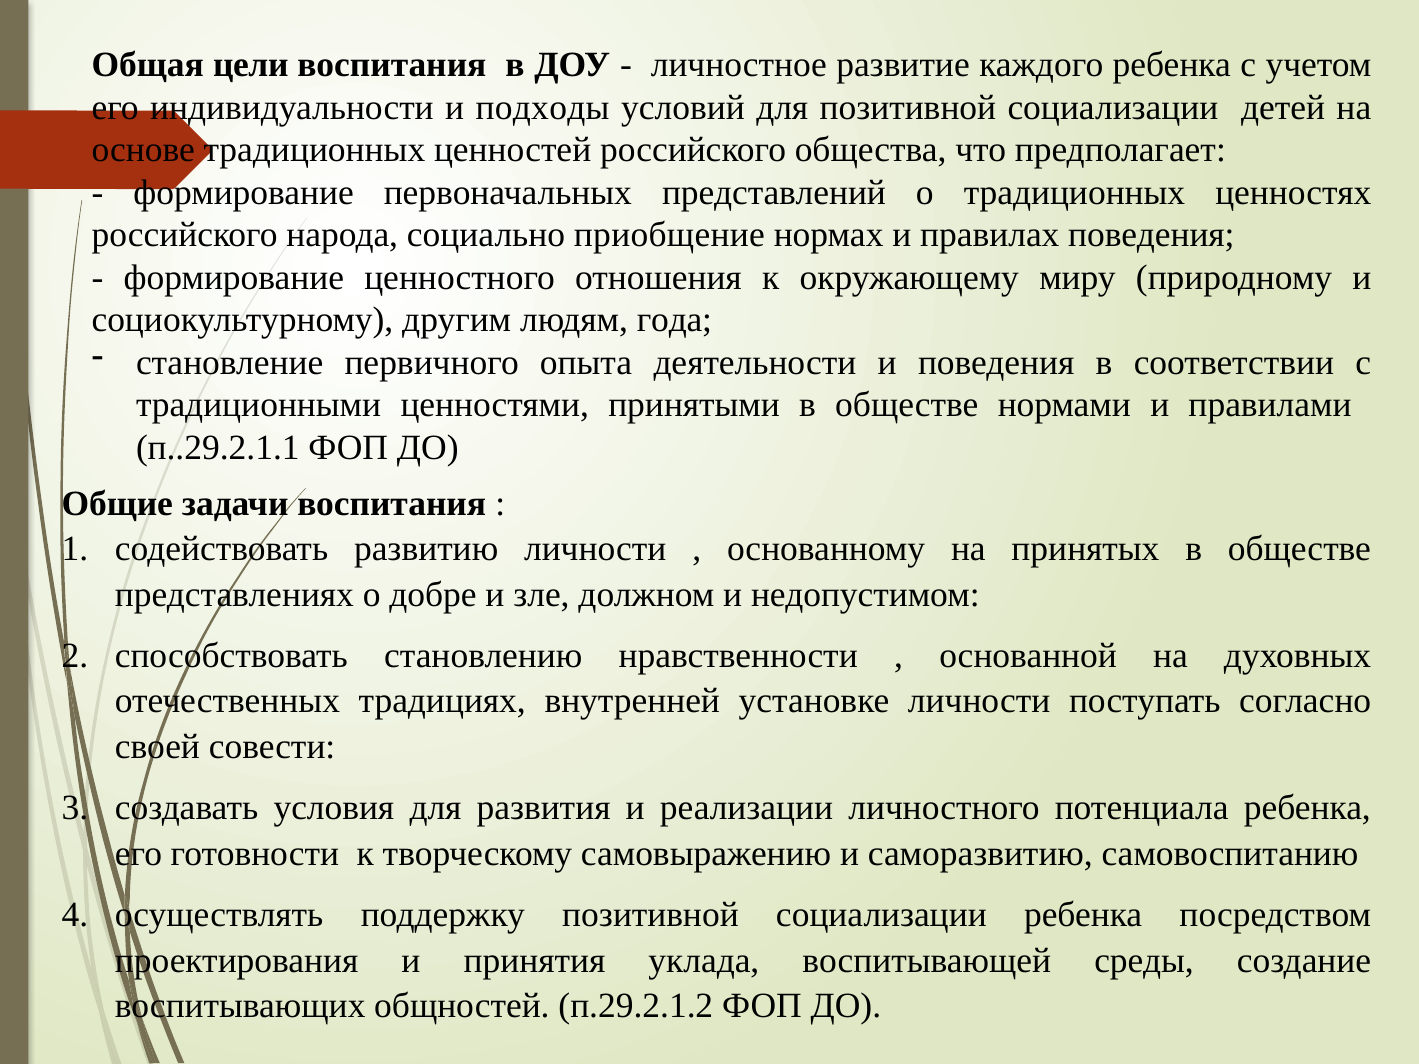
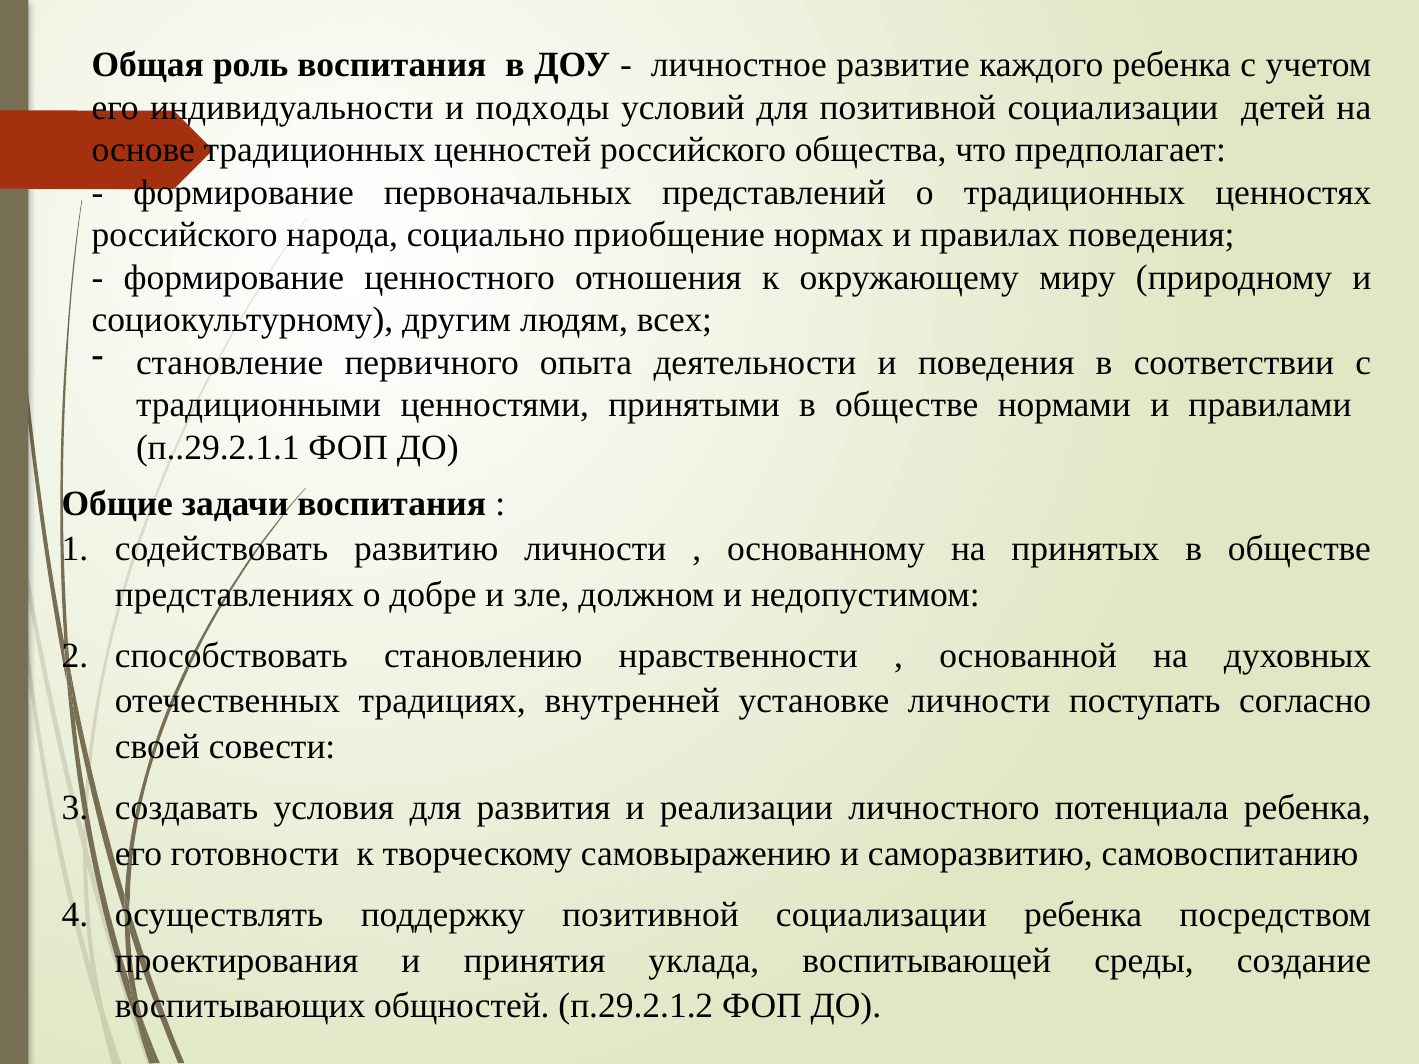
цели: цели -> роль
года: года -> всех
